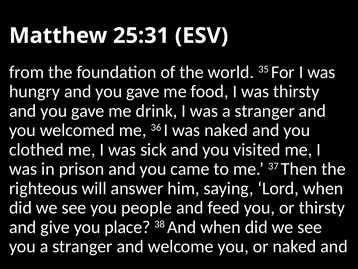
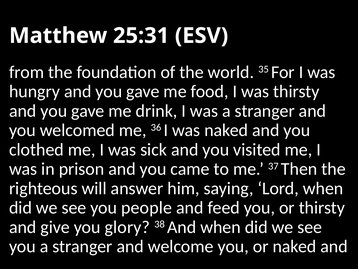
place: place -> glory
